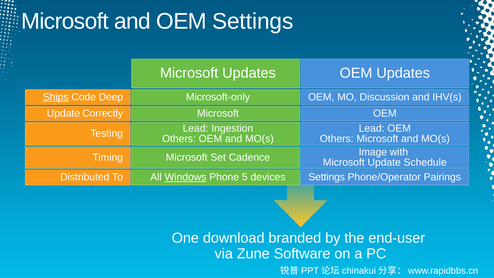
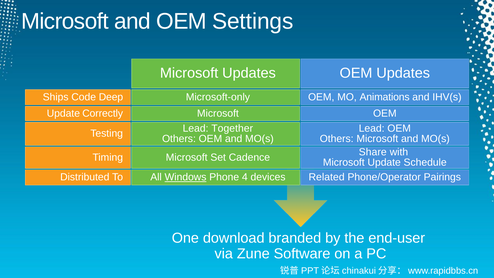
Ships underline: present -> none
Discussion: Discussion -> Animations
Ingestion: Ingestion -> Together
Image: Image -> Share
5: 5 -> 4
Settings at (327, 177): Settings -> Related
